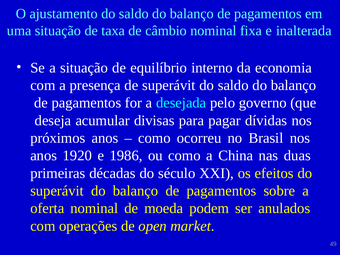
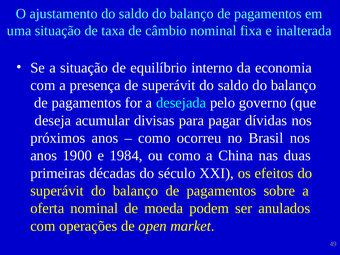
1920: 1920 -> 1900
1986: 1986 -> 1984
